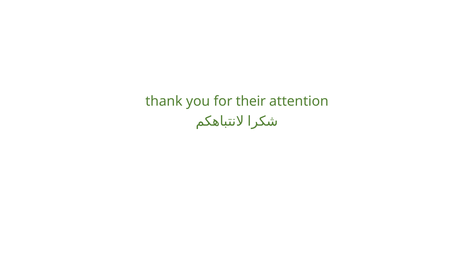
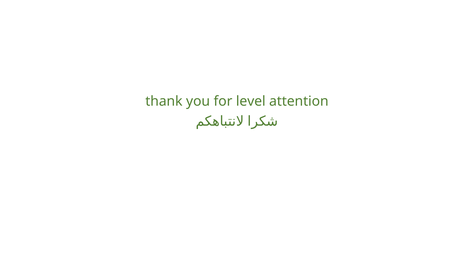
their: their -> level
